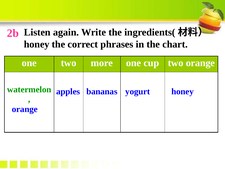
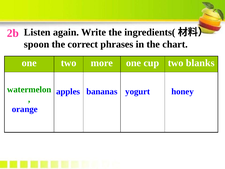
honey at (37, 44): honey -> spoon
two orange: orange -> blanks
